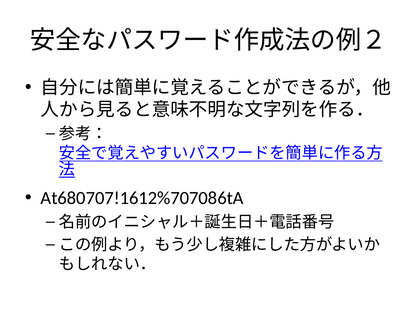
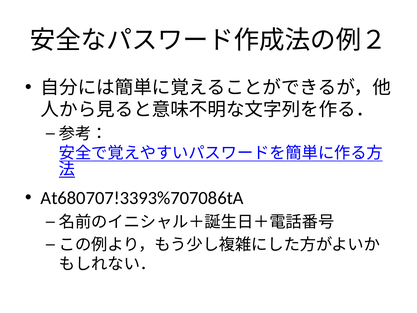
At680707!1612%707086tA: At680707!1612%707086tA -> At680707!3393%707086tA
